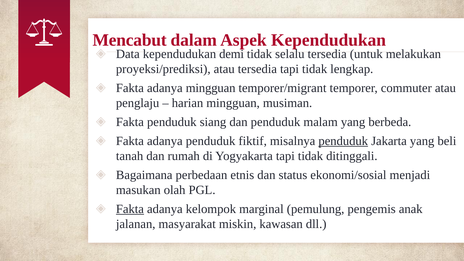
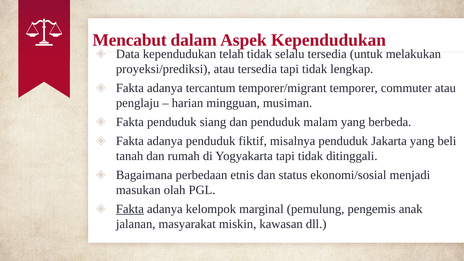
demi: demi -> telah
adanya mingguan: mingguan -> tercantum
penduduk at (343, 141) underline: present -> none
